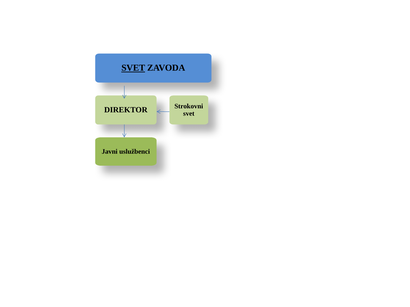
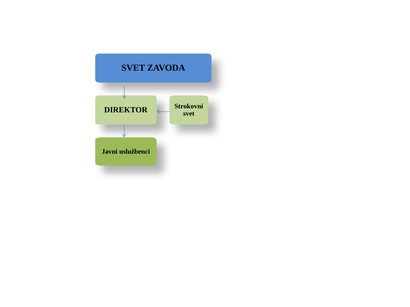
SVET at (133, 68) underline: present -> none
